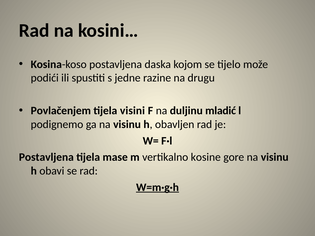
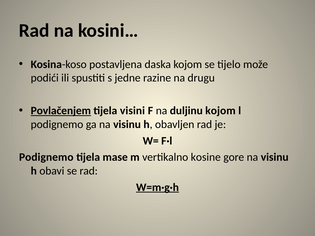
Povlačenjem underline: none -> present
duljinu mladić: mladić -> kojom
Postavljena at (46, 157): Postavljena -> Podignemo
